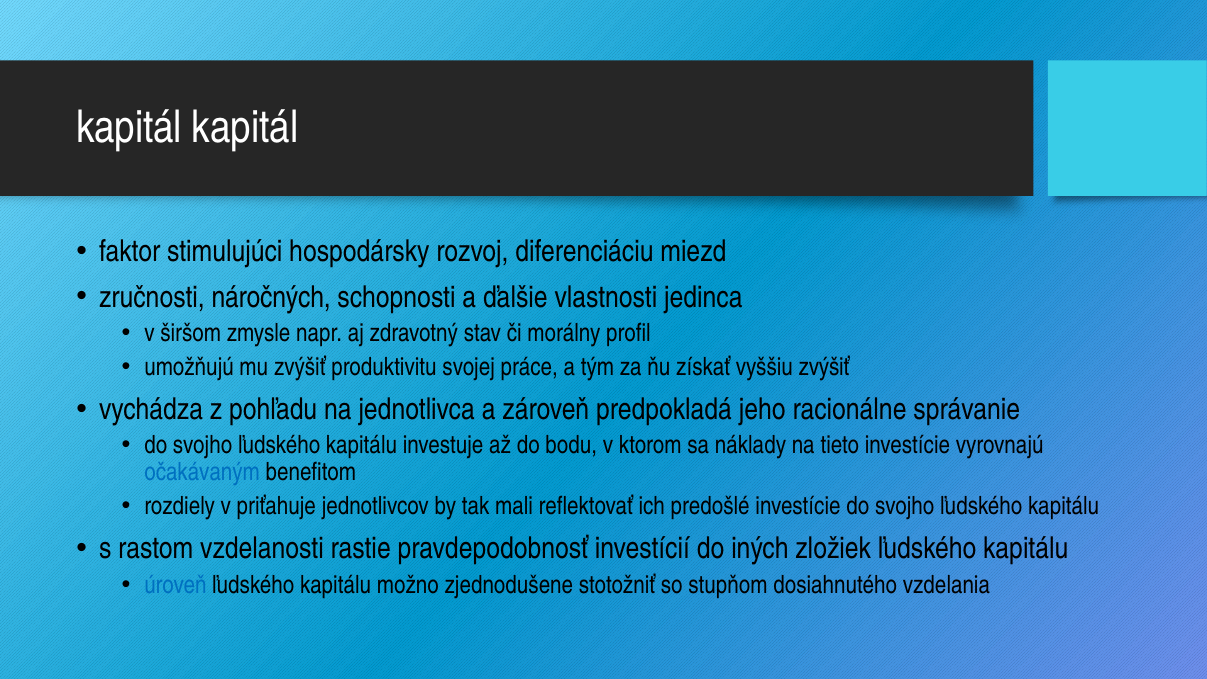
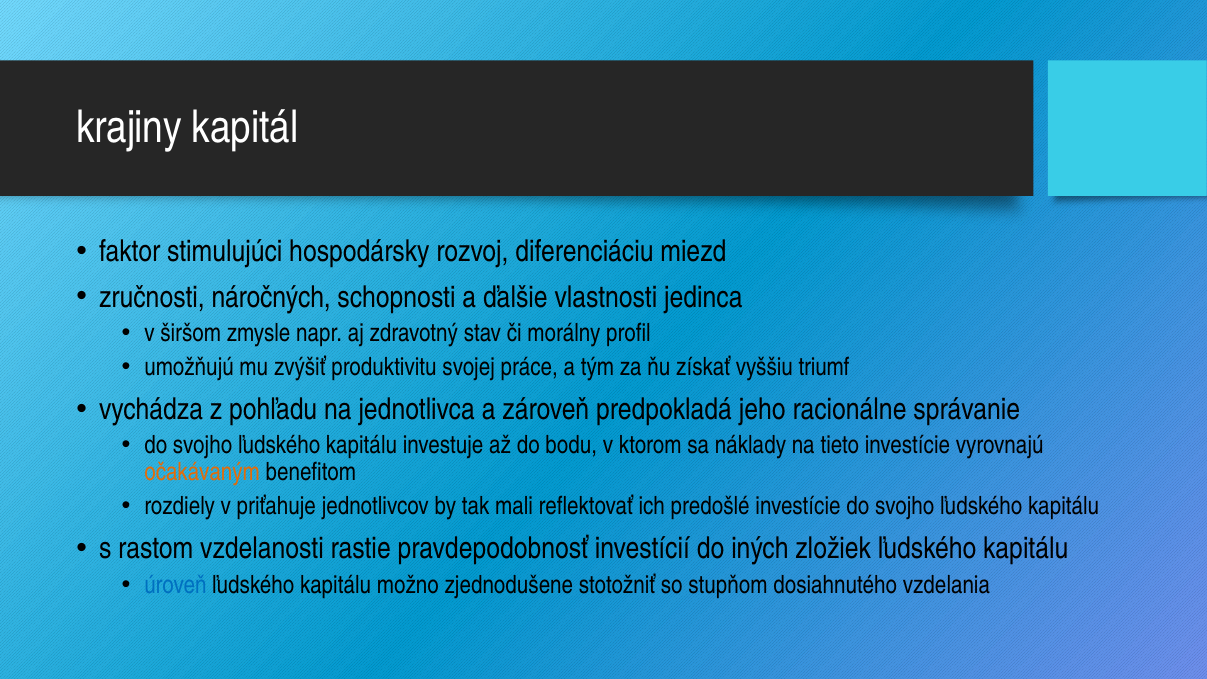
kapitál at (129, 128): kapitál -> krajiny
vyššiu zvýšiť: zvýšiť -> triumf
očakávaným colour: blue -> orange
